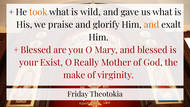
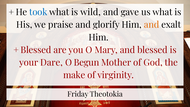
took colour: orange -> blue
Exist: Exist -> Dare
Really: Really -> Begun
